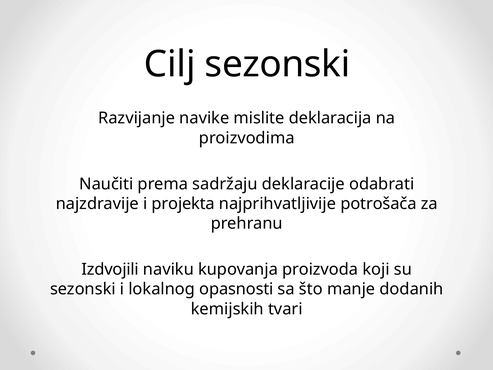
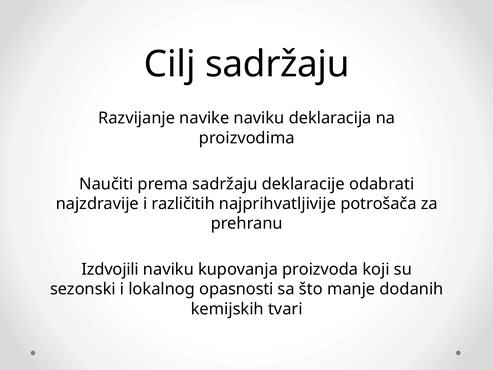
Cilj sezonski: sezonski -> sadržaju
navike mislite: mislite -> naviku
projekta: projekta -> različitih
